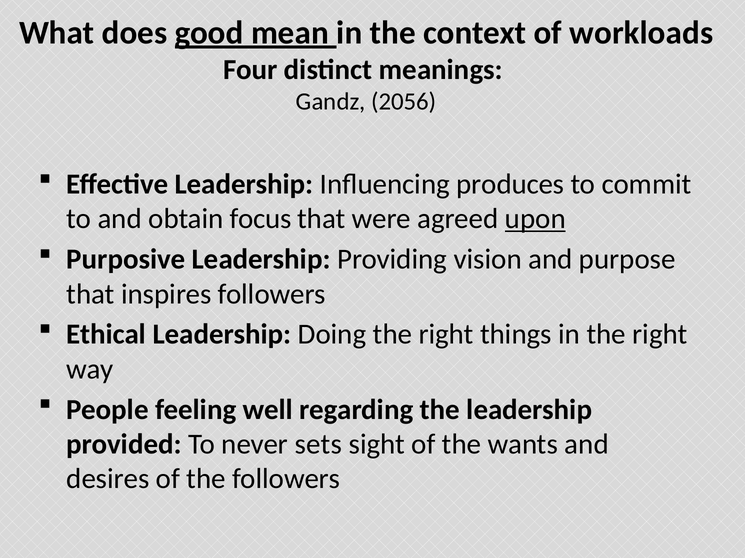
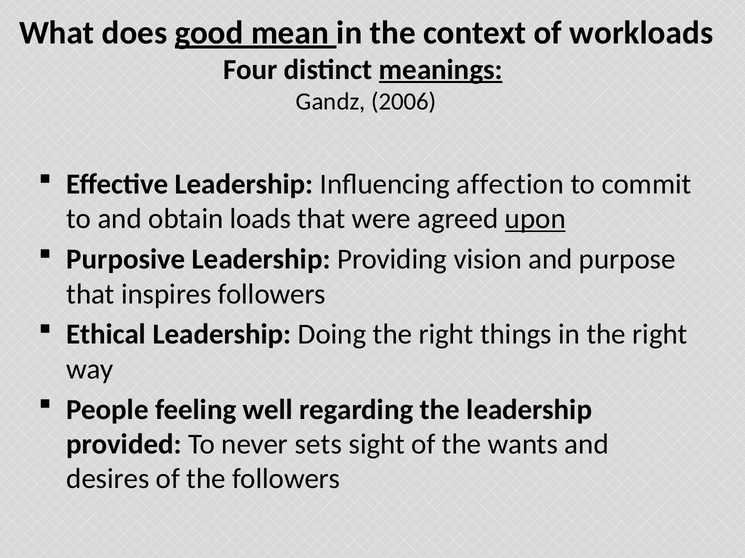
meanings underline: none -> present
2056: 2056 -> 2006
produces: produces -> affection
focus: focus -> loads
